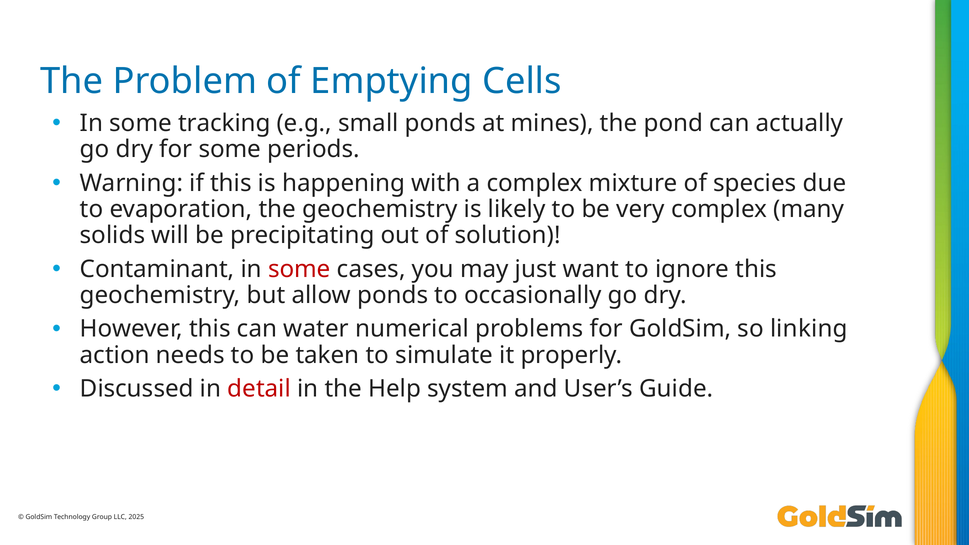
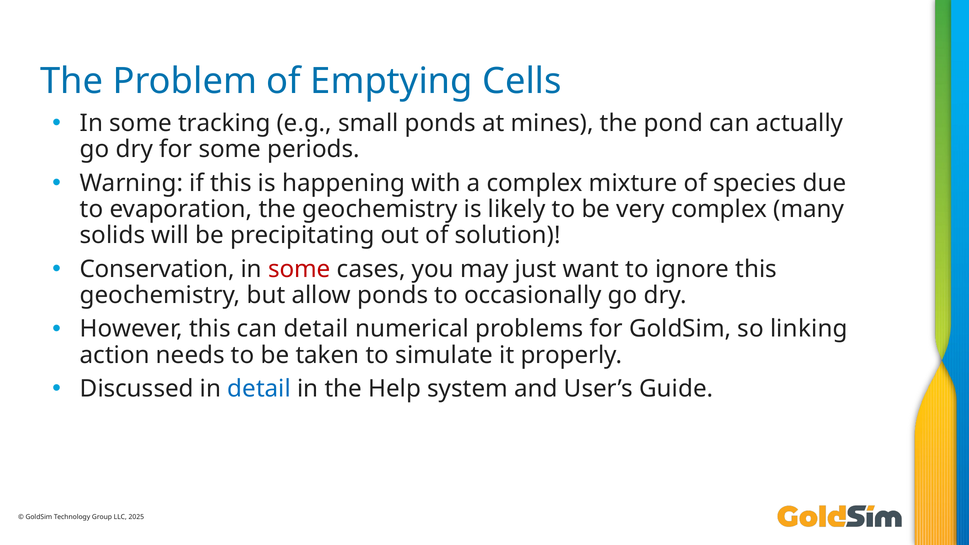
Contaminant: Contaminant -> Conservation
can water: water -> detail
detail at (259, 389) colour: red -> blue
